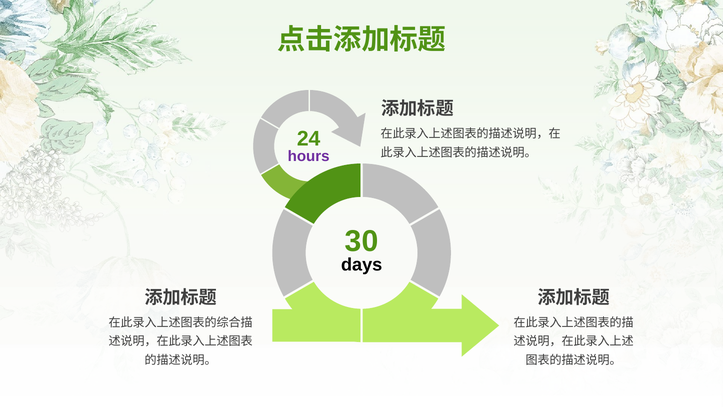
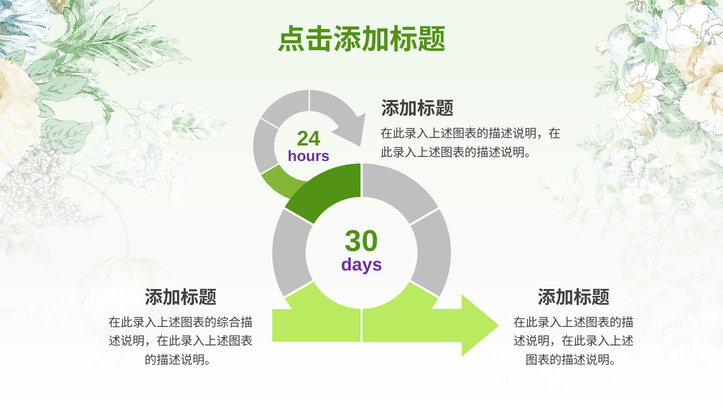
days colour: black -> purple
